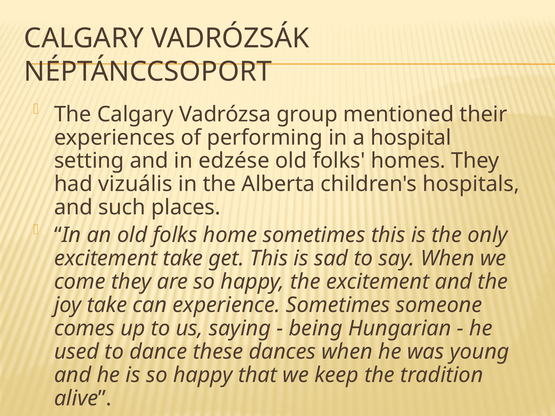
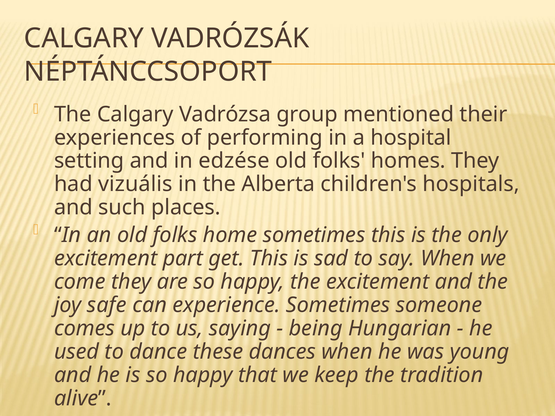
excitement take: take -> part
joy take: take -> safe
